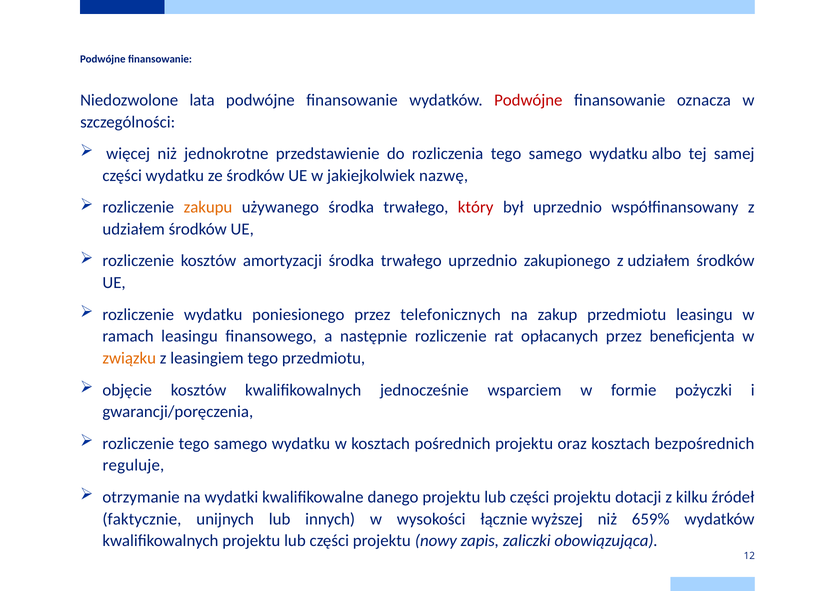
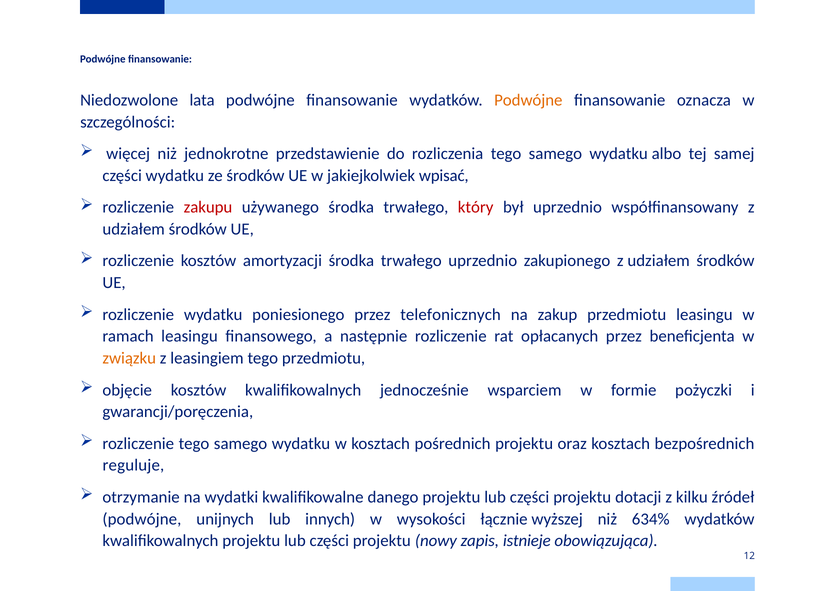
Podwójne at (528, 100) colour: red -> orange
nazwę: nazwę -> wpisać
zakupu colour: orange -> red
faktycznie at (142, 518): faktycznie -> podwójne
659%: 659% -> 634%
zaliczki: zaliczki -> istnieje
